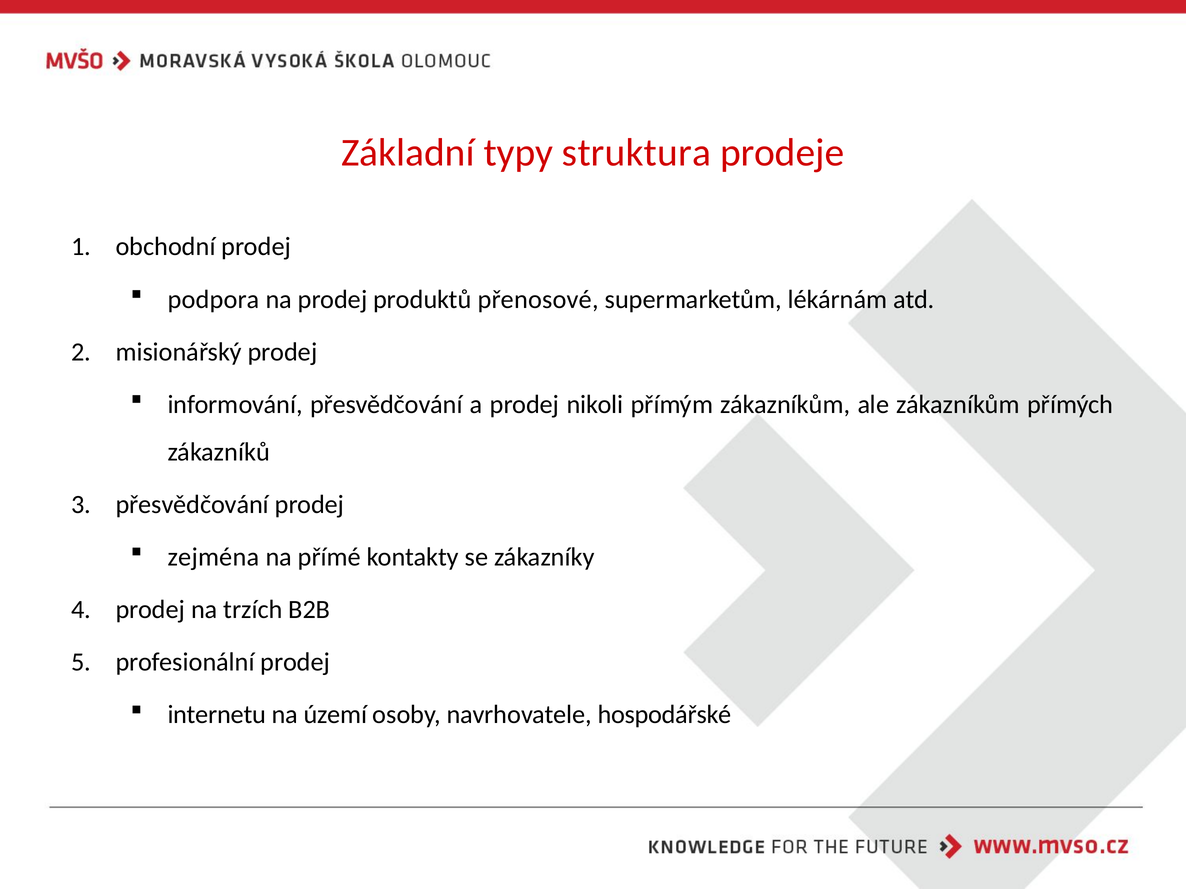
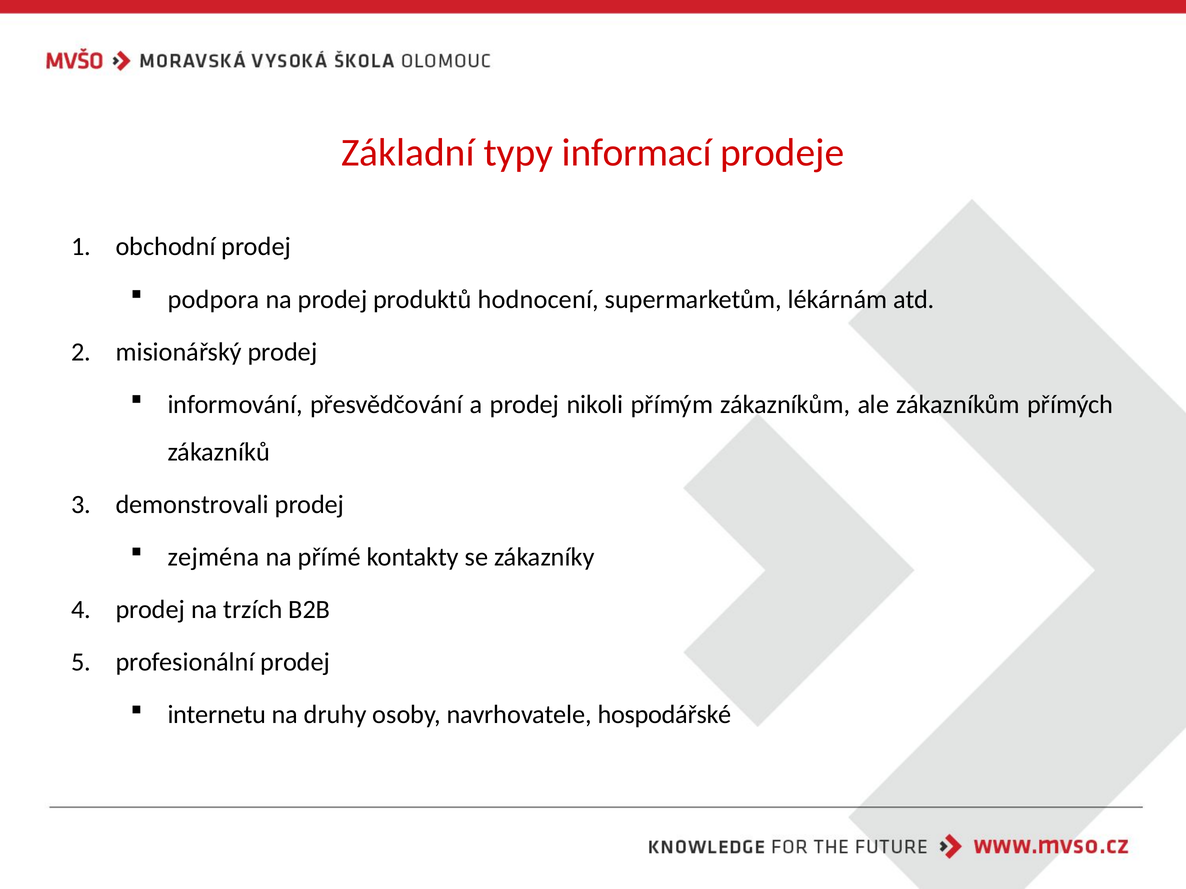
struktura: struktura -> informací
přenosové: přenosové -> hodnocení
přesvědčování at (192, 505): přesvědčování -> demonstrovali
území: území -> druhy
